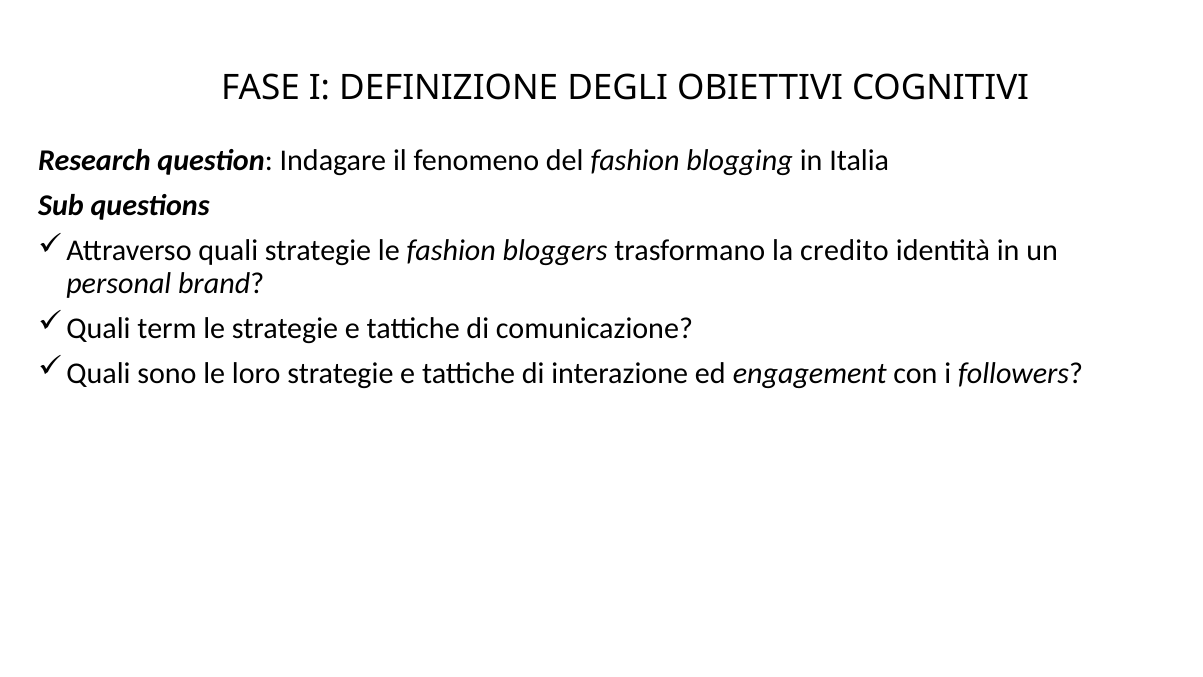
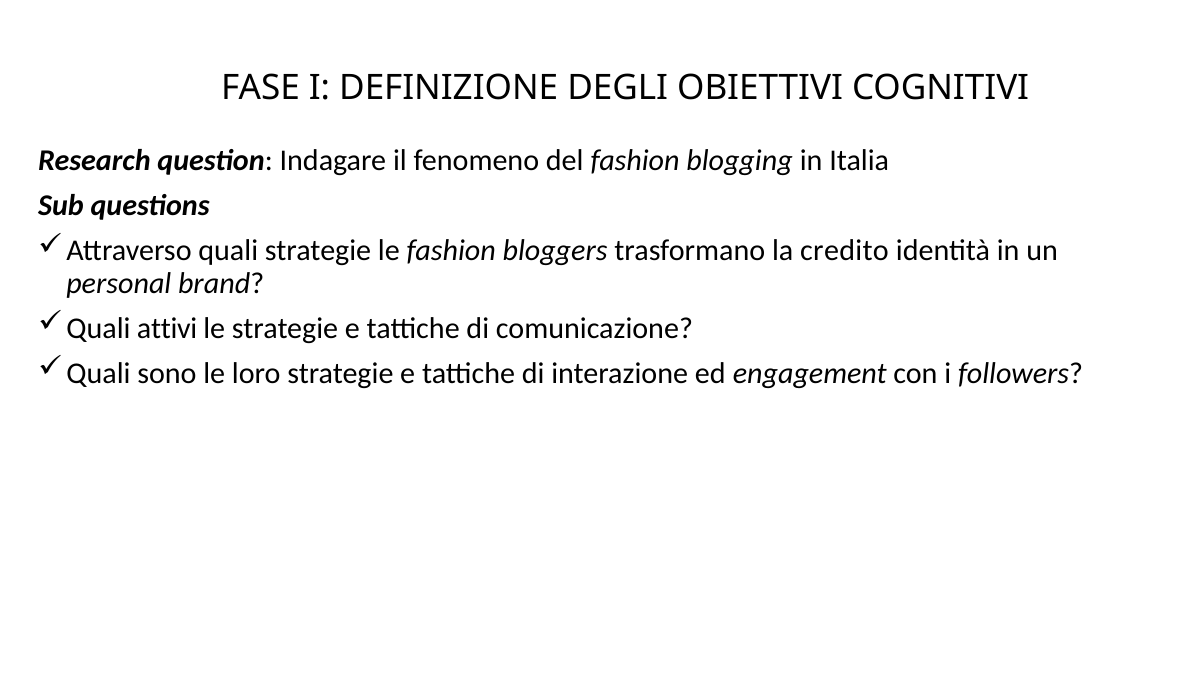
term: term -> attivi
